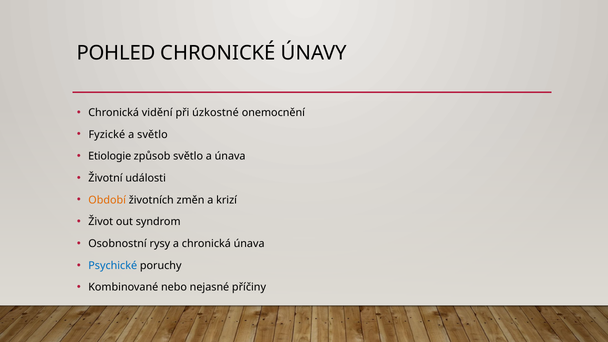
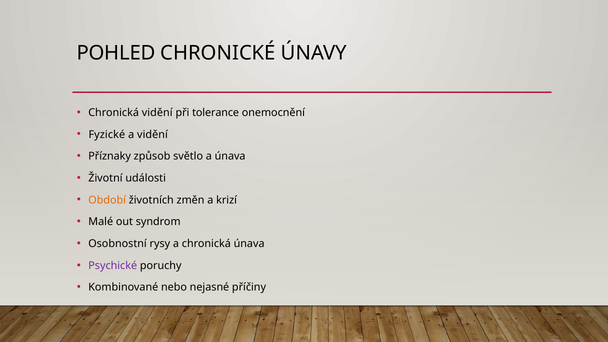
úzkostné: úzkostné -> tolerance
a světlo: světlo -> vidění
Etiologie: Etiologie -> Příznaky
Život: Život -> Malé
Psychické colour: blue -> purple
